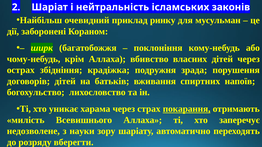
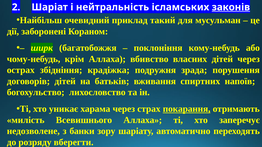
законів underline: none -> present
ринку: ринку -> такий
науки: науки -> банки
